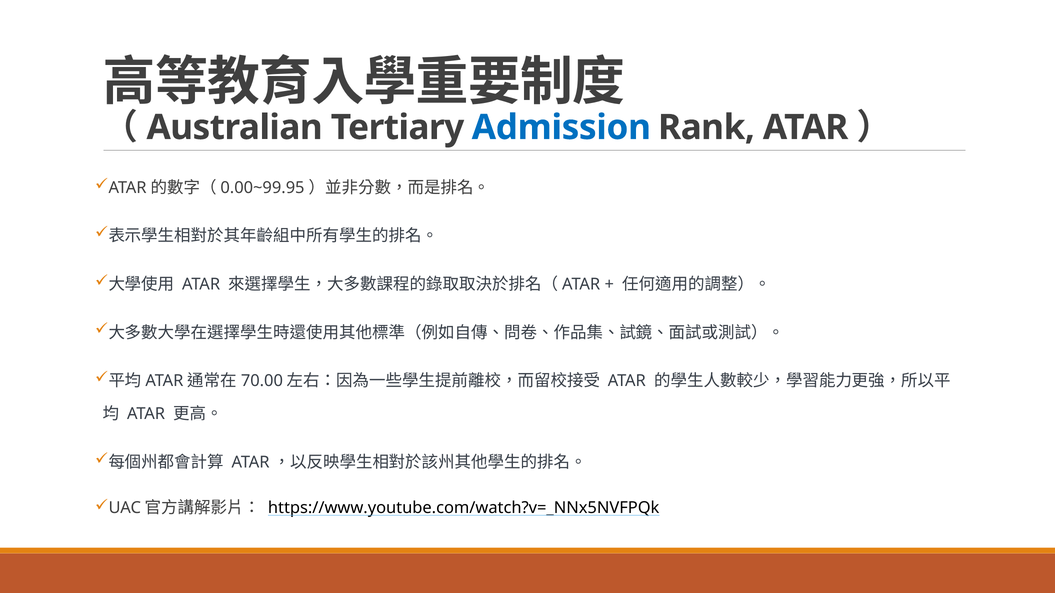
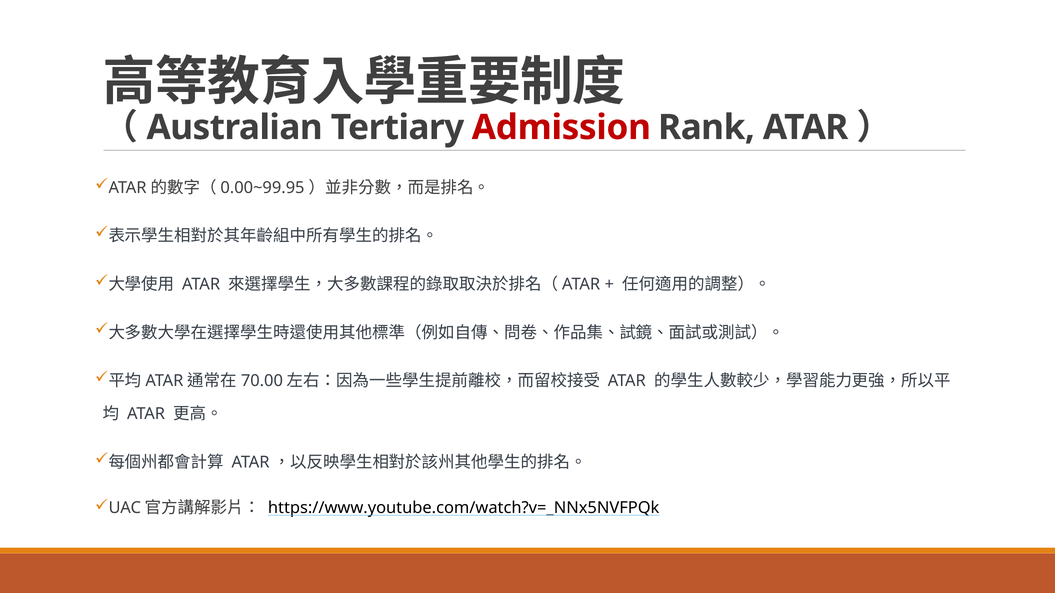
Admission colour: blue -> red
